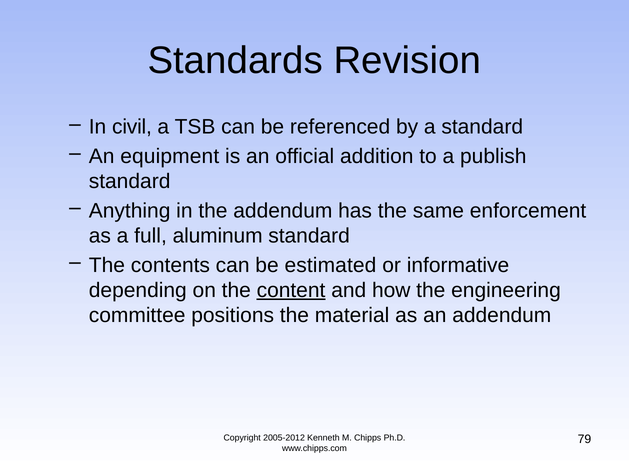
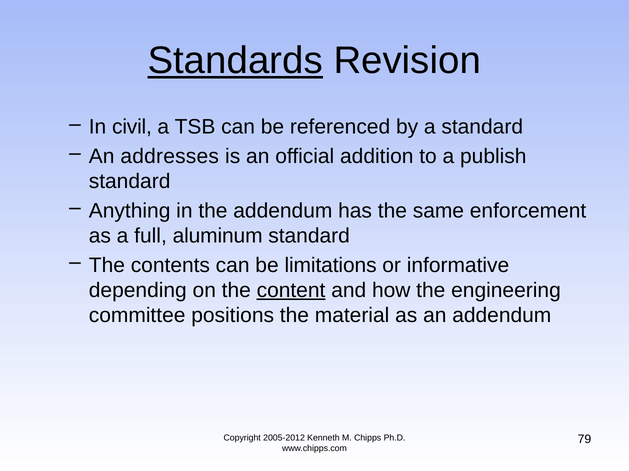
Standards underline: none -> present
equipment: equipment -> addresses
estimated: estimated -> limitations
